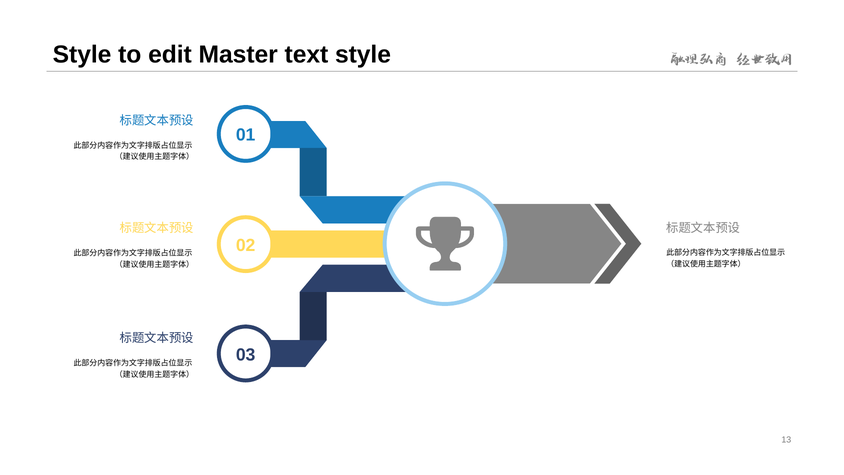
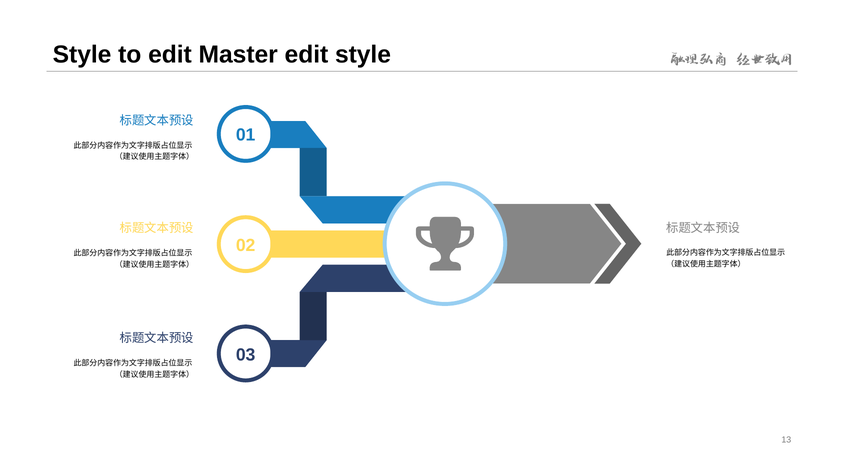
Master text: text -> edit
